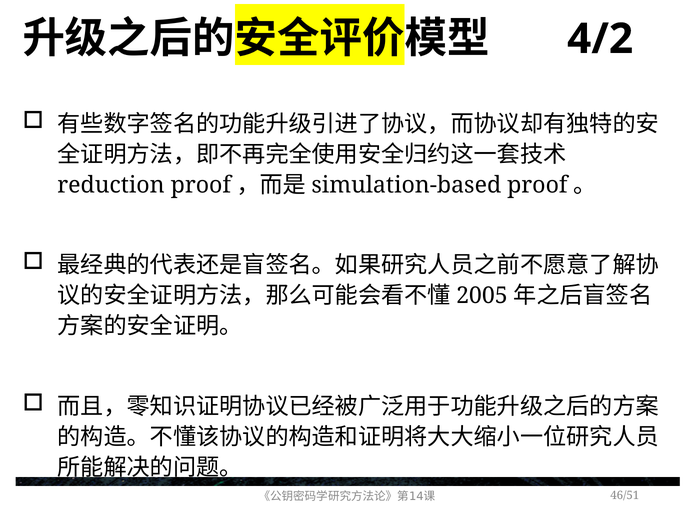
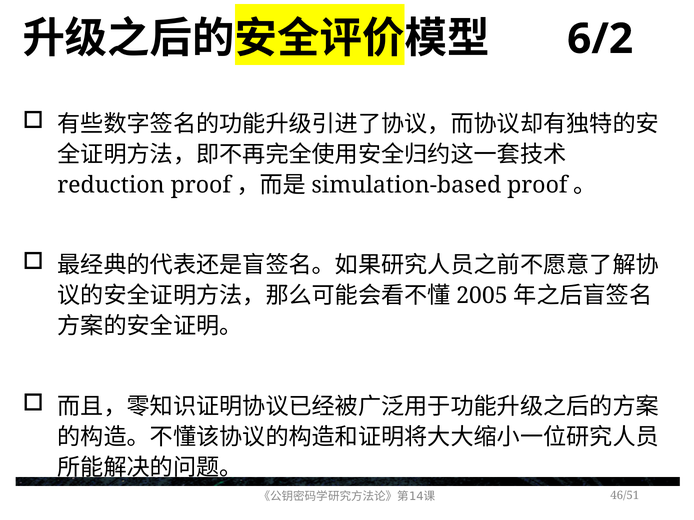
4/2: 4/2 -> 6/2
